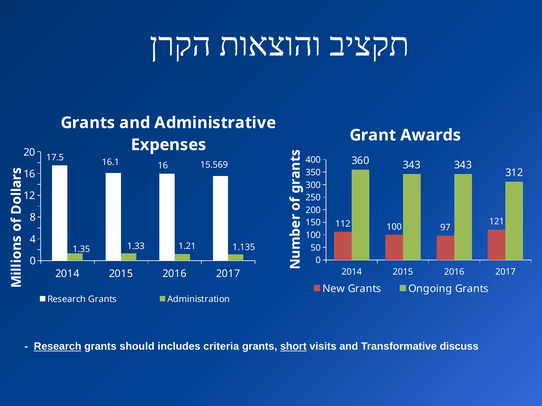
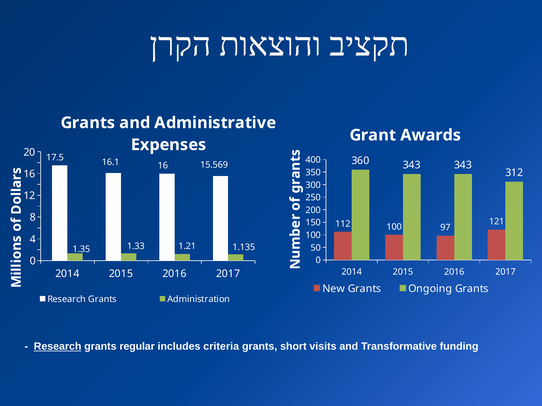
should: should -> regular
short underline: present -> none
discuss: discuss -> funding
